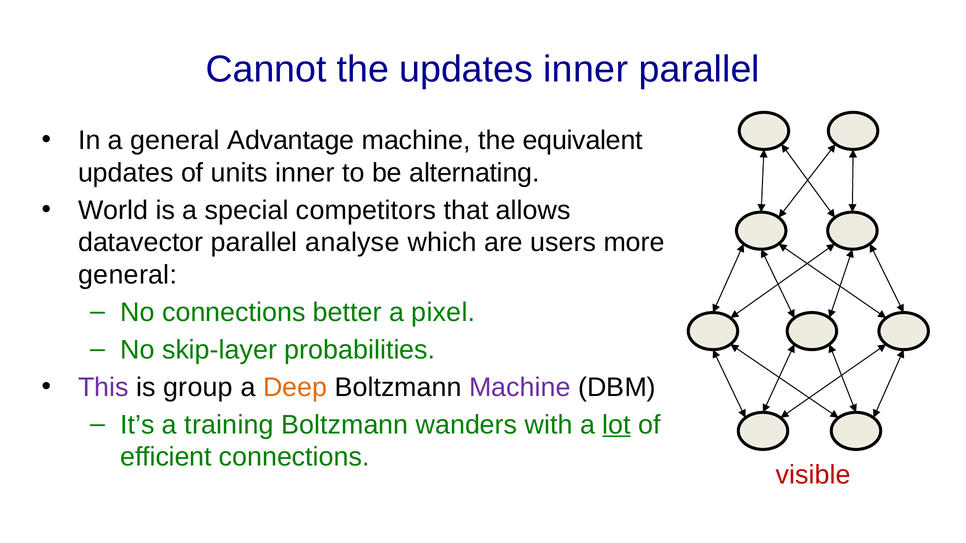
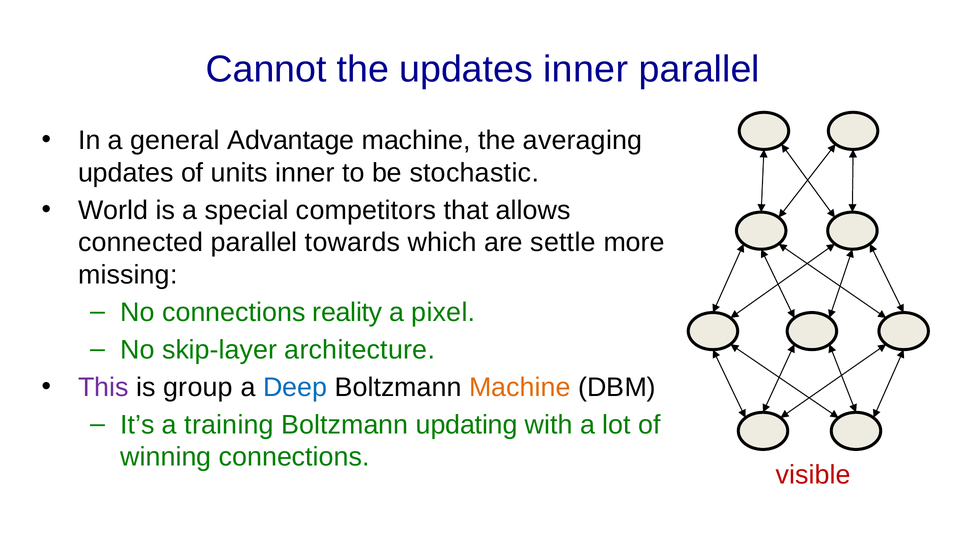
equivalent: equivalent -> averaging
alternating: alternating -> stochastic
datavector: datavector -> connected
analyse: analyse -> towards
users: users -> settle
general at (128, 275): general -> missing
better: better -> reality
probabilities: probabilities -> architecture
Deep colour: orange -> blue
Machine at (520, 388) colour: purple -> orange
wanders: wanders -> updating
lot underline: present -> none
efficient: efficient -> winning
